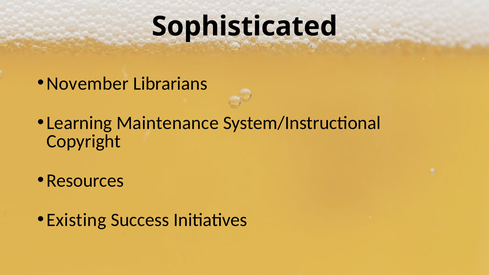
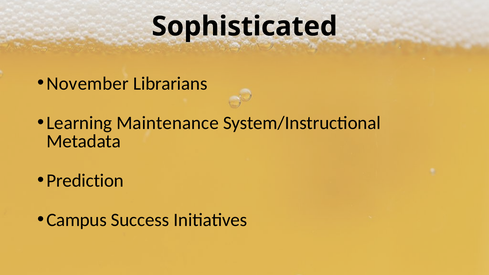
Copyright: Copyright -> Metadata
Resources: Resources -> Prediction
Existing: Existing -> Campus
